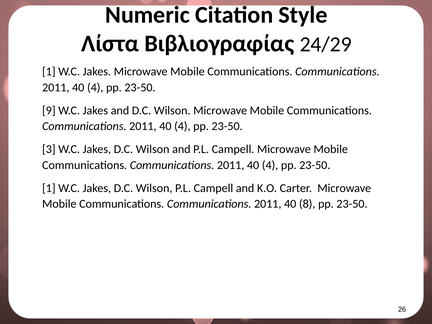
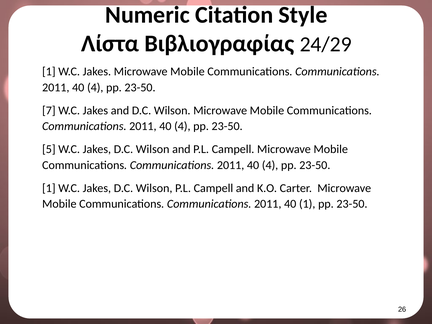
9: 9 -> 7
3: 3 -> 5
40 8: 8 -> 1
